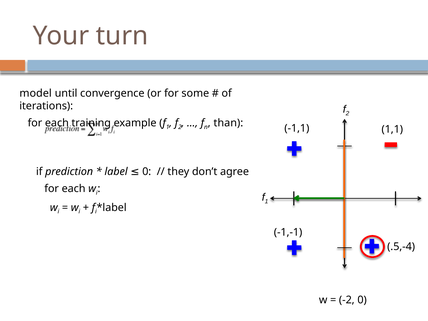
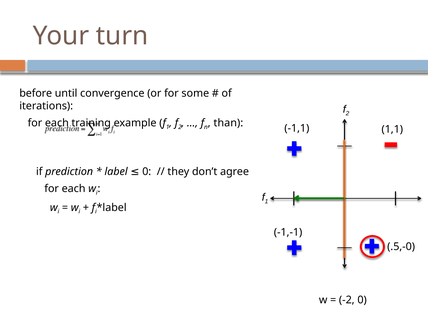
model: model -> before
.5,-4: .5,-4 -> .5,-0
